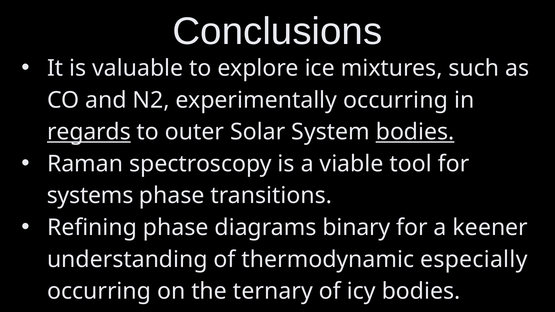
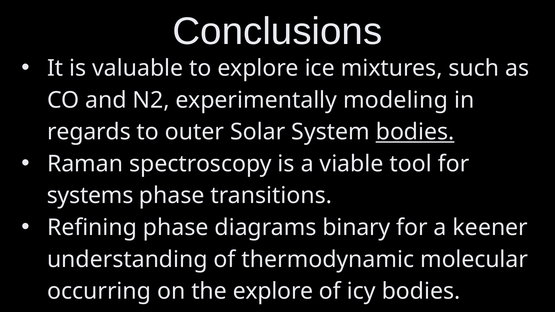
experimentally occurring: occurring -> modeling
regards underline: present -> none
especially: especially -> molecular
the ternary: ternary -> explore
